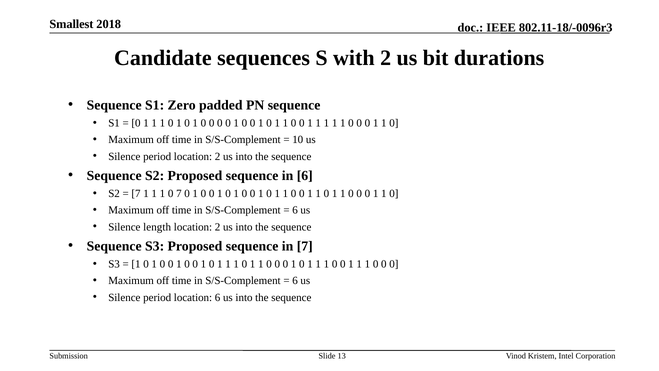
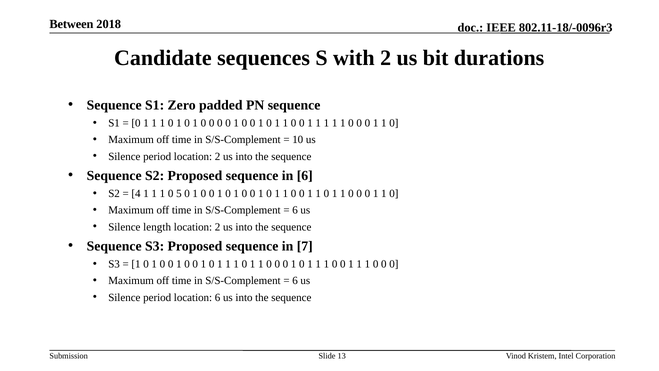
Smallest: Smallest -> Between
7 at (136, 194): 7 -> 4
0 7: 7 -> 5
